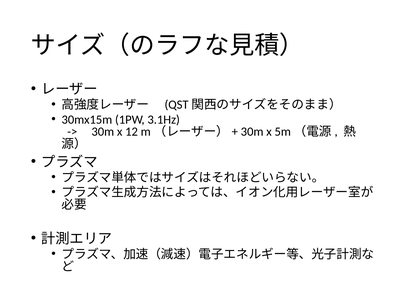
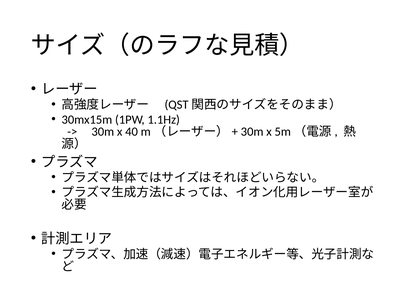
3.1Hz: 3.1Hz -> 1.1Hz
12: 12 -> 40
